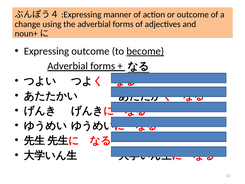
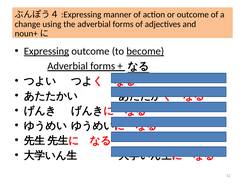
Expressing underline: none -> present
